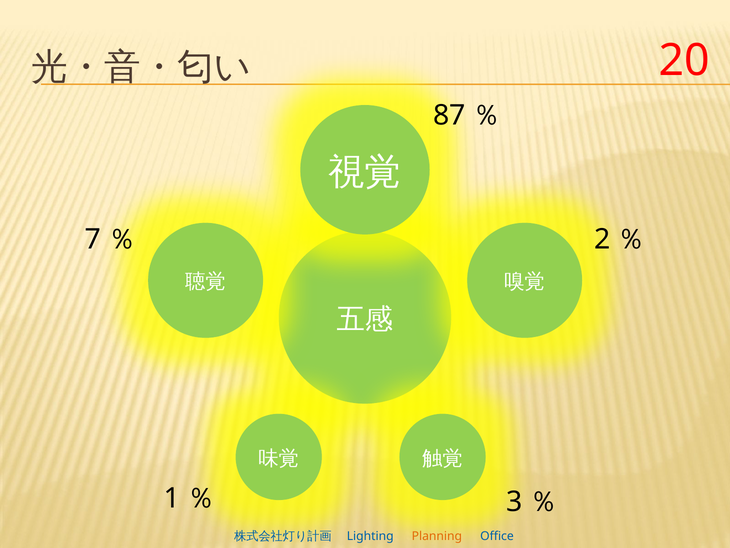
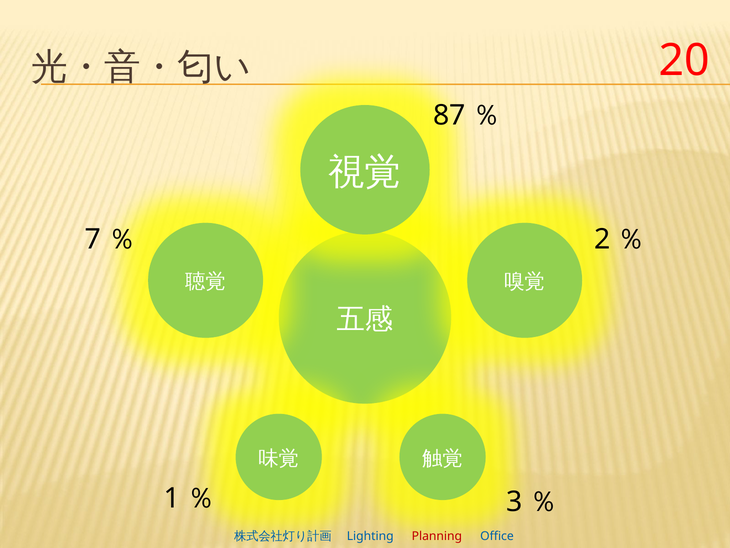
Planning colour: orange -> red
